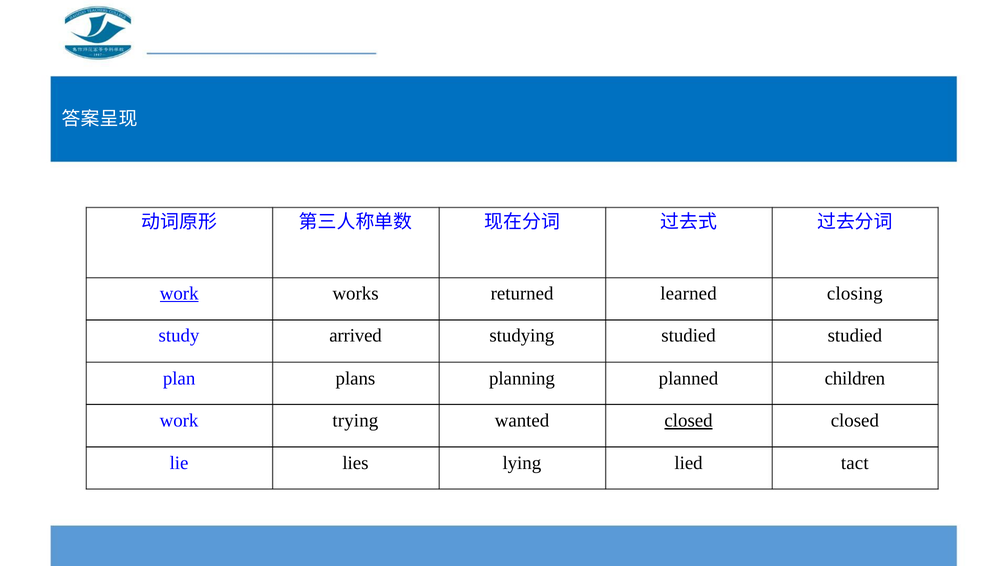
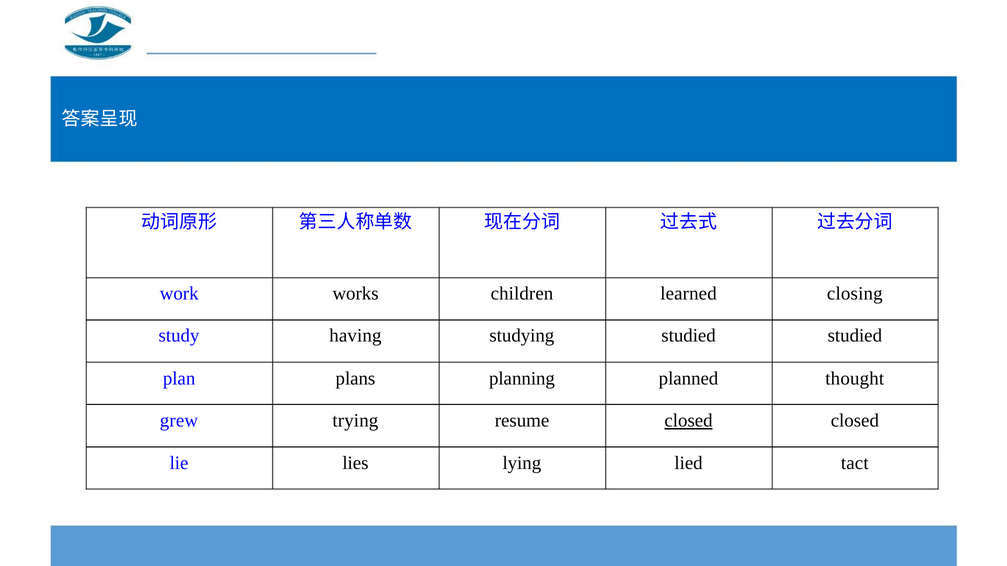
work at (179, 294) underline: present -> none
returned: returned -> children
arrived: arrived -> having
children: children -> thought
work at (179, 421): work -> grew
wanted: wanted -> resume
